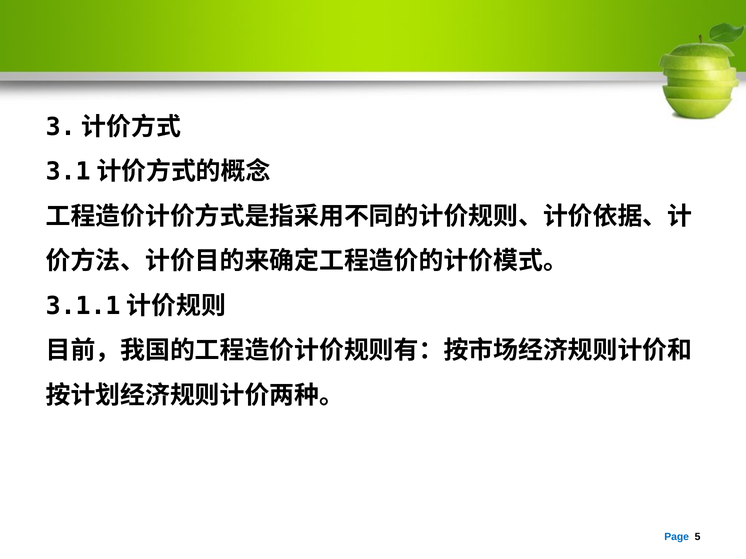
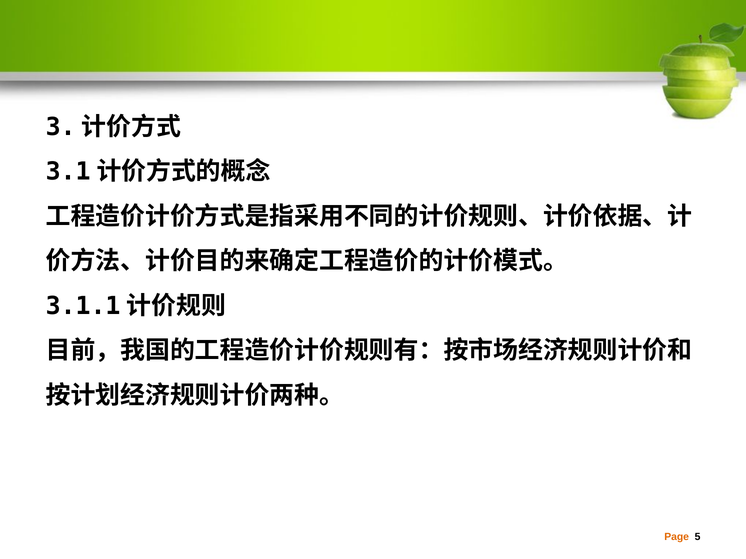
Page colour: blue -> orange
